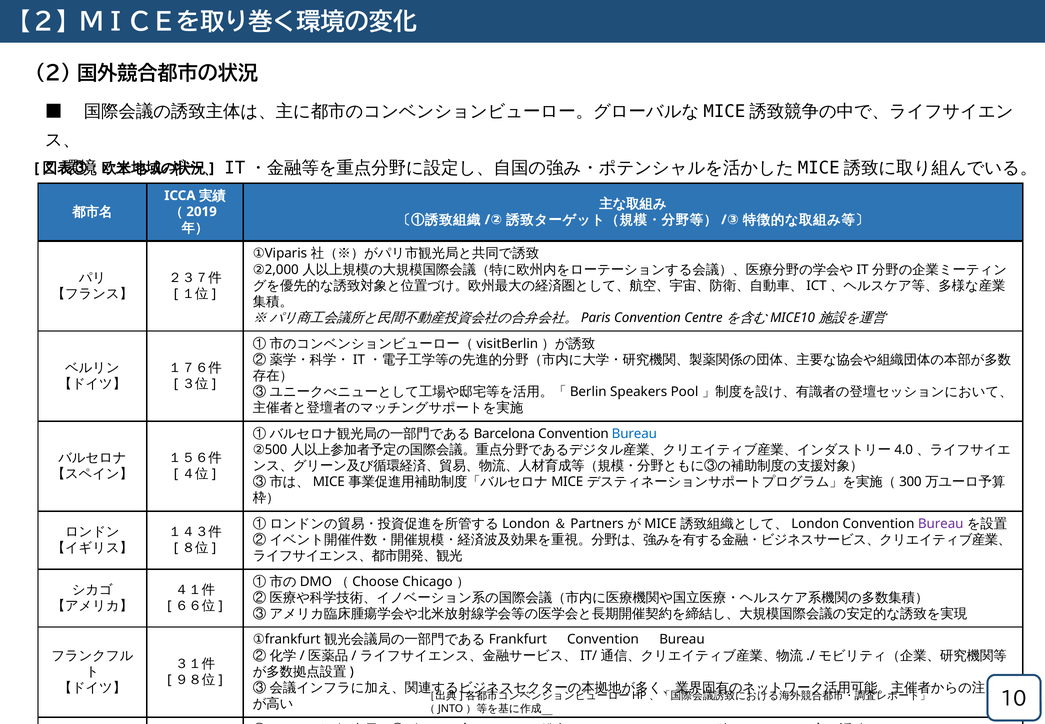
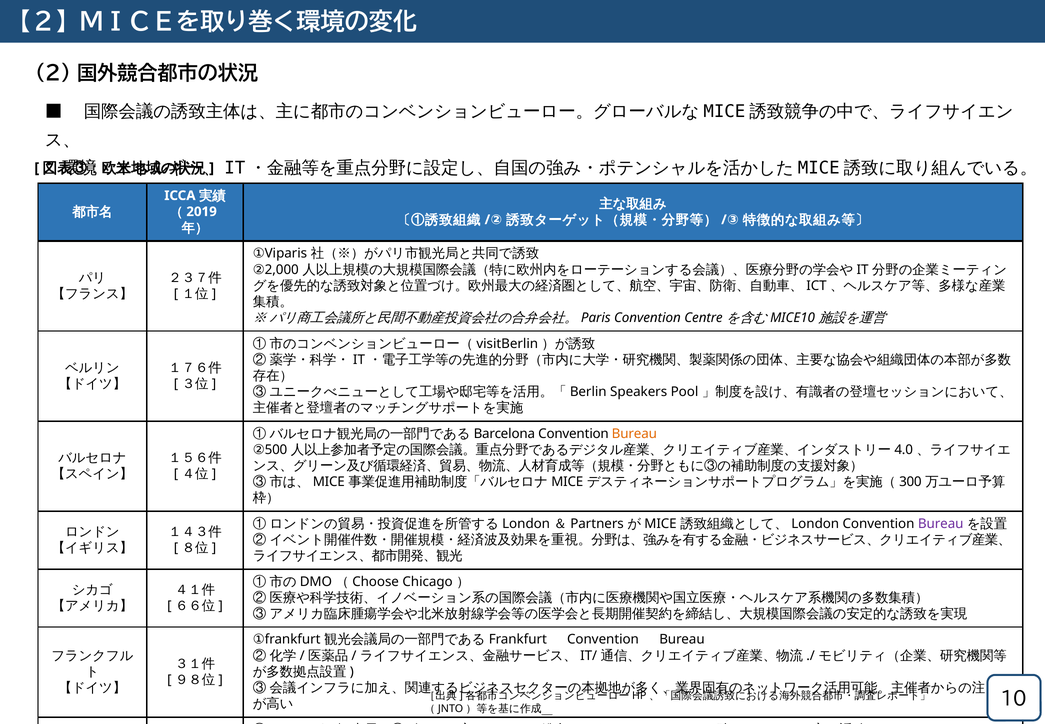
Bureau at (634, 433) colour: blue -> orange
